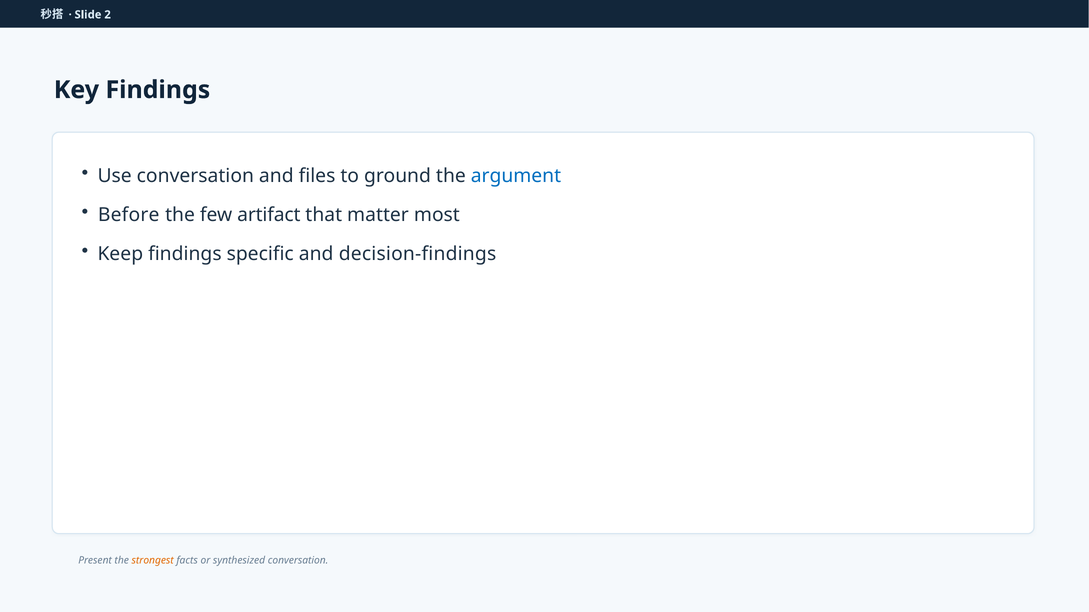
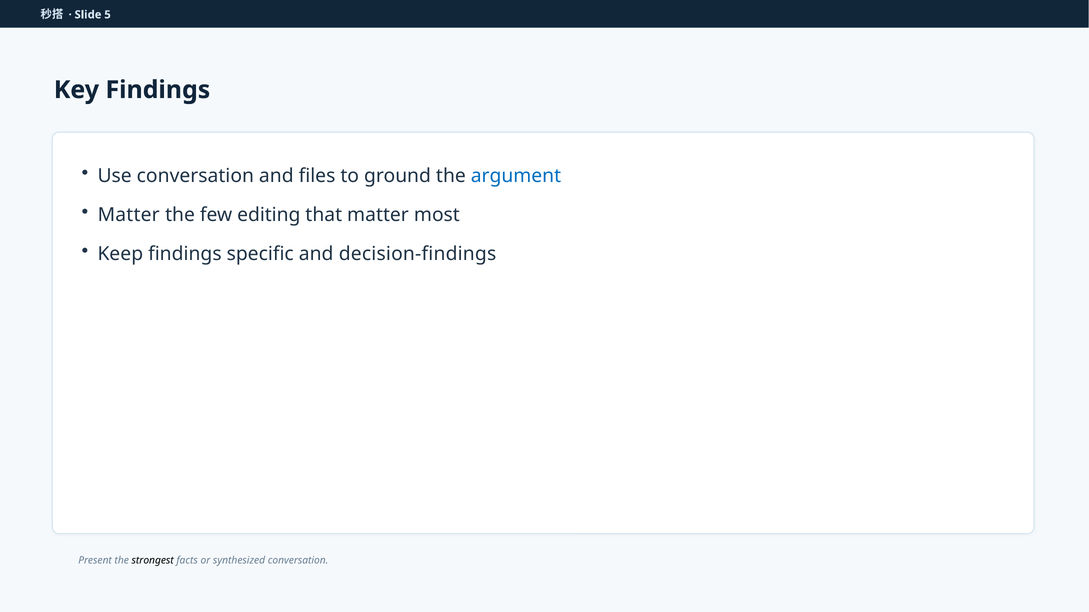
2: 2 -> 5
Before at (129, 215): Before -> Matter
artifact: artifact -> editing
strongest colour: orange -> black
